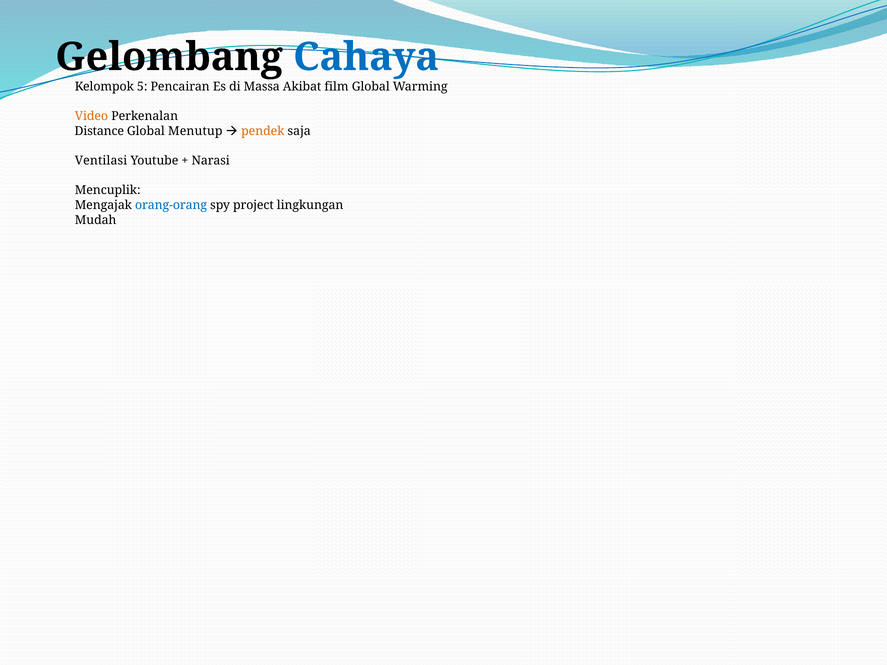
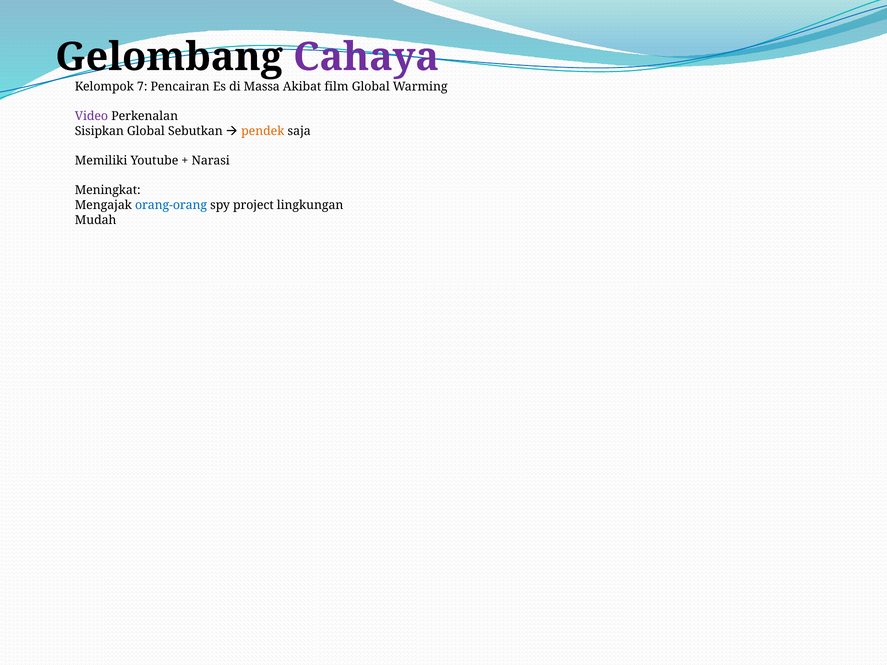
Cahaya colour: blue -> purple
5: 5 -> 7
Video colour: orange -> purple
Distance: Distance -> Sisipkan
Menutup: Menutup -> Sebutkan
Ventilasi: Ventilasi -> Memiliki
Mencuplik: Mencuplik -> Meningkat
